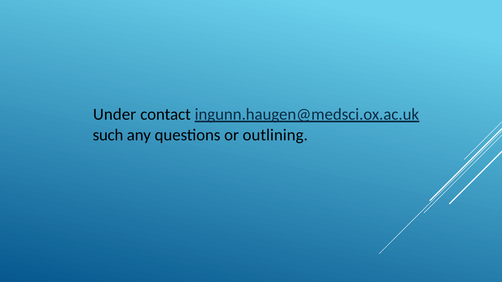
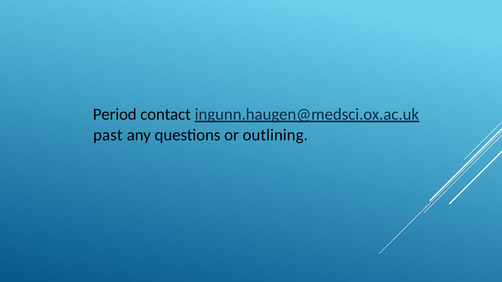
Under: Under -> Period
such: such -> past
